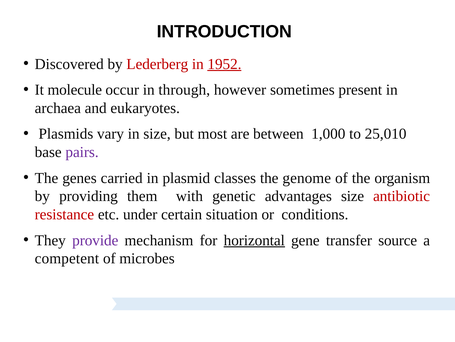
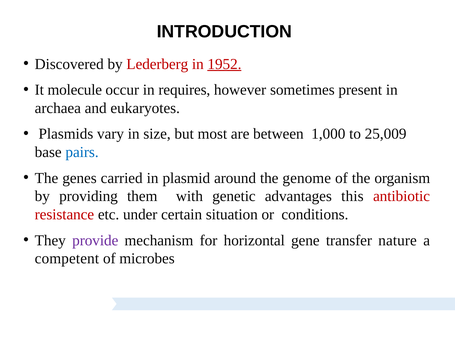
through: through -> requires
25,010: 25,010 -> 25,009
pairs colour: purple -> blue
classes: classes -> around
advantages size: size -> this
horizontal underline: present -> none
source: source -> nature
